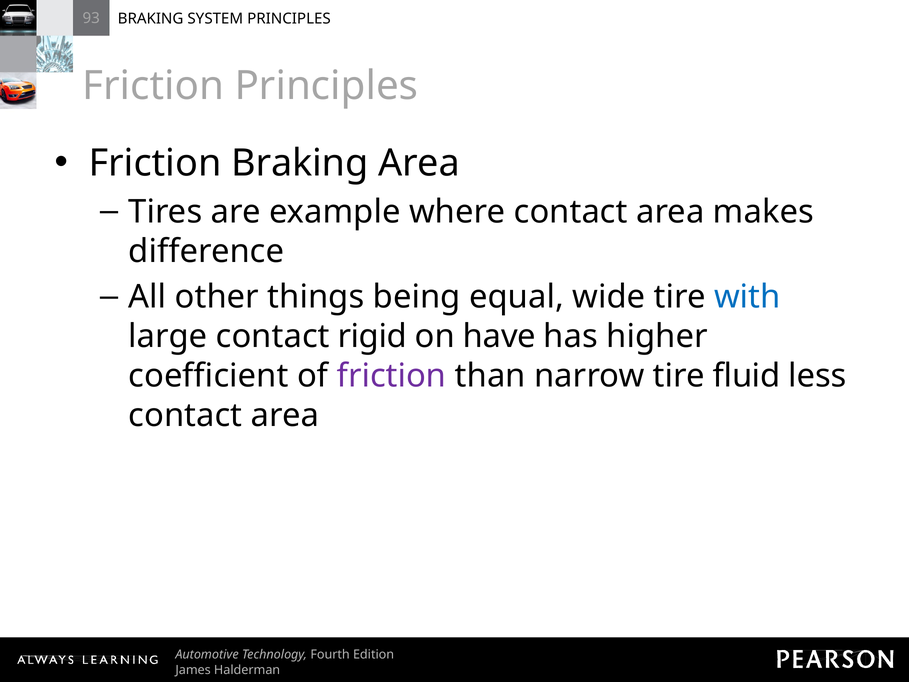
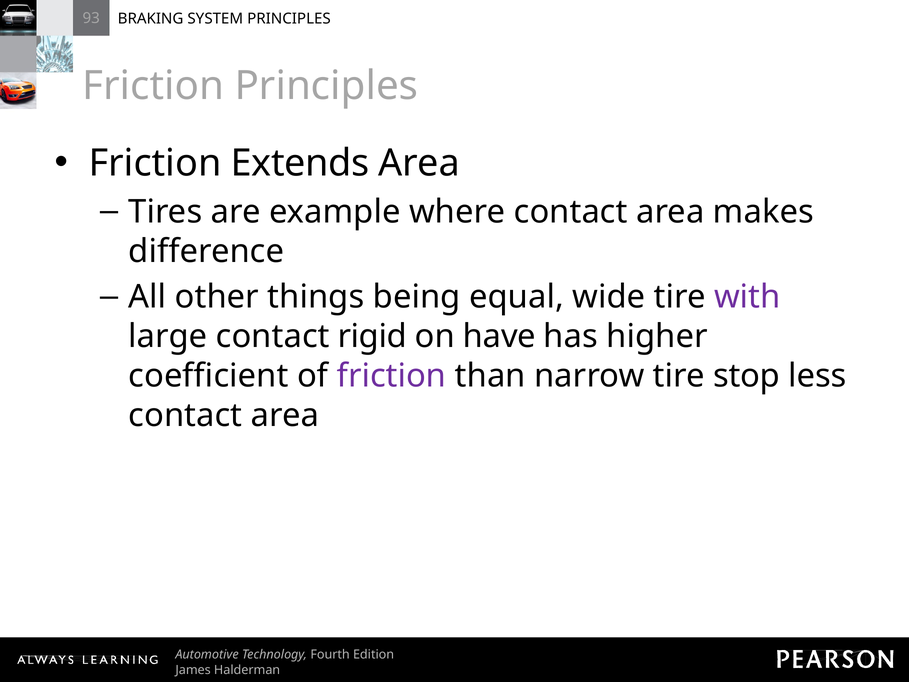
Friction Braking: Braking -> Extends
with colour: blue -> purple
fluid: fluid -> stop
